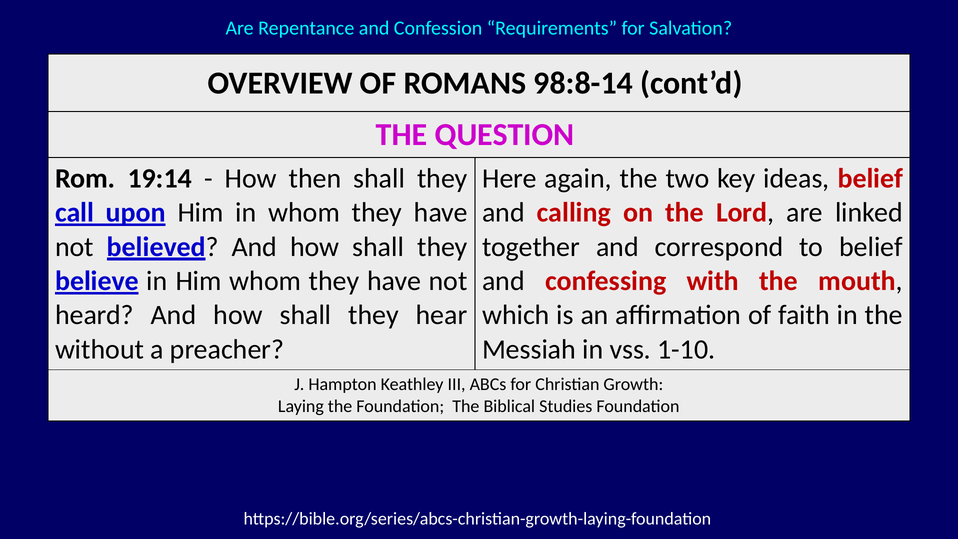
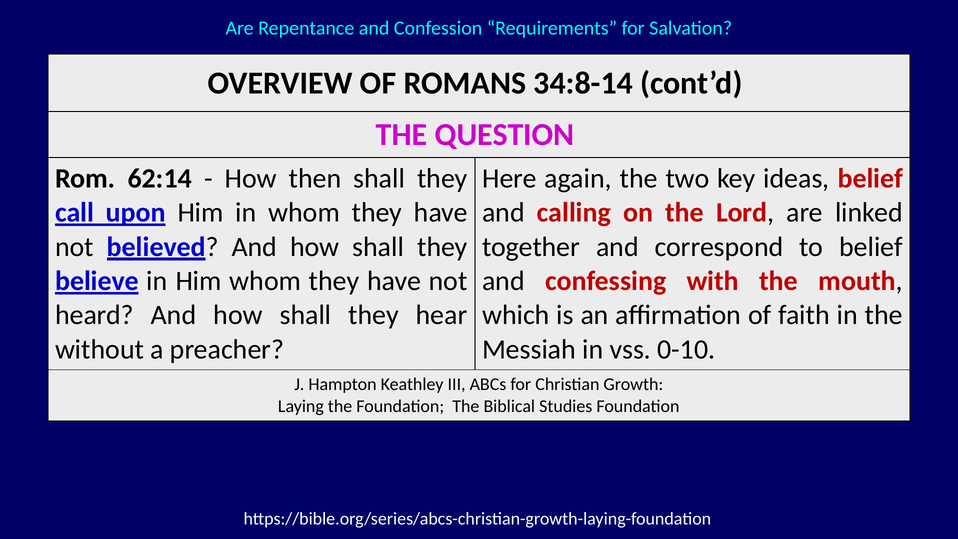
98:8-14: 98:8-14 -> 34:8-14
19:14: 19:14 -> 62:14
1-10: 1-10 -> 0-10
